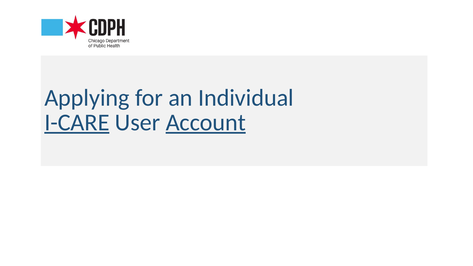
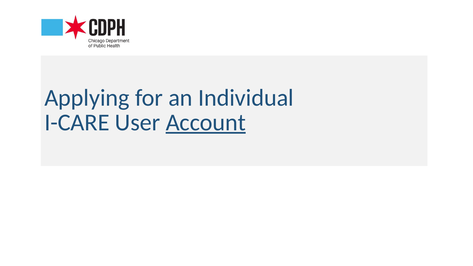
I-CARE underline: present -> none
